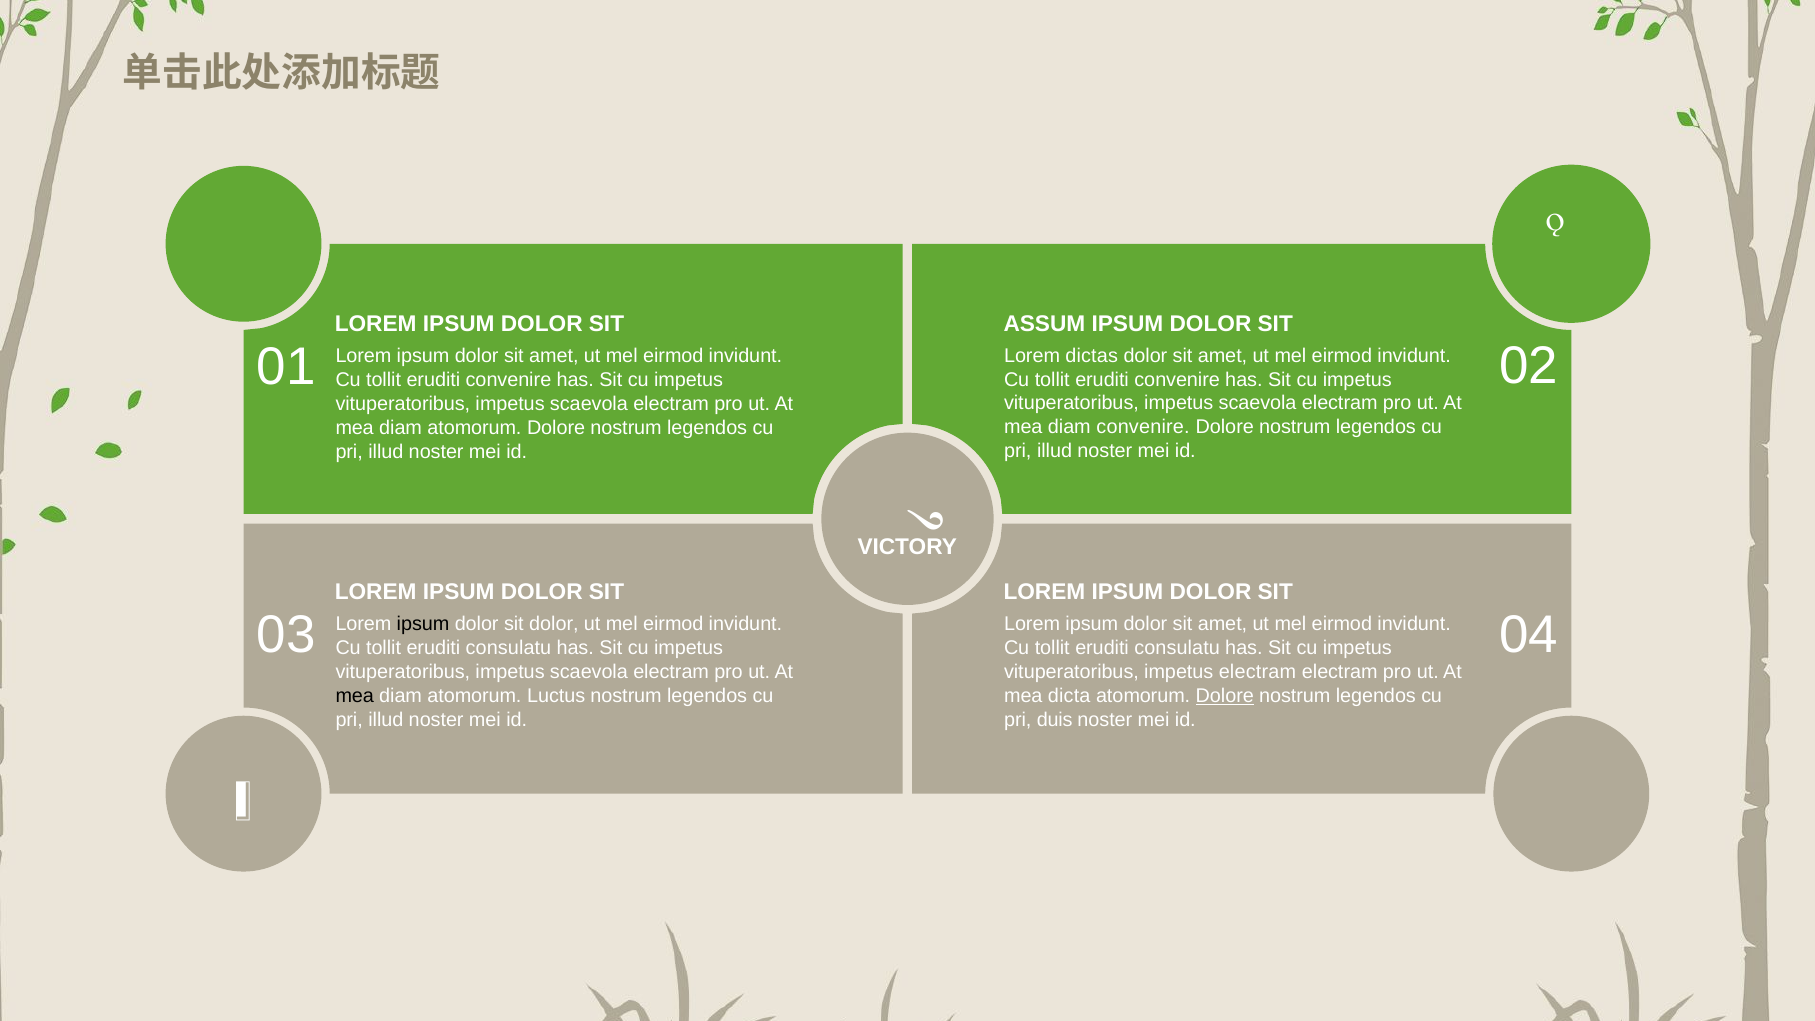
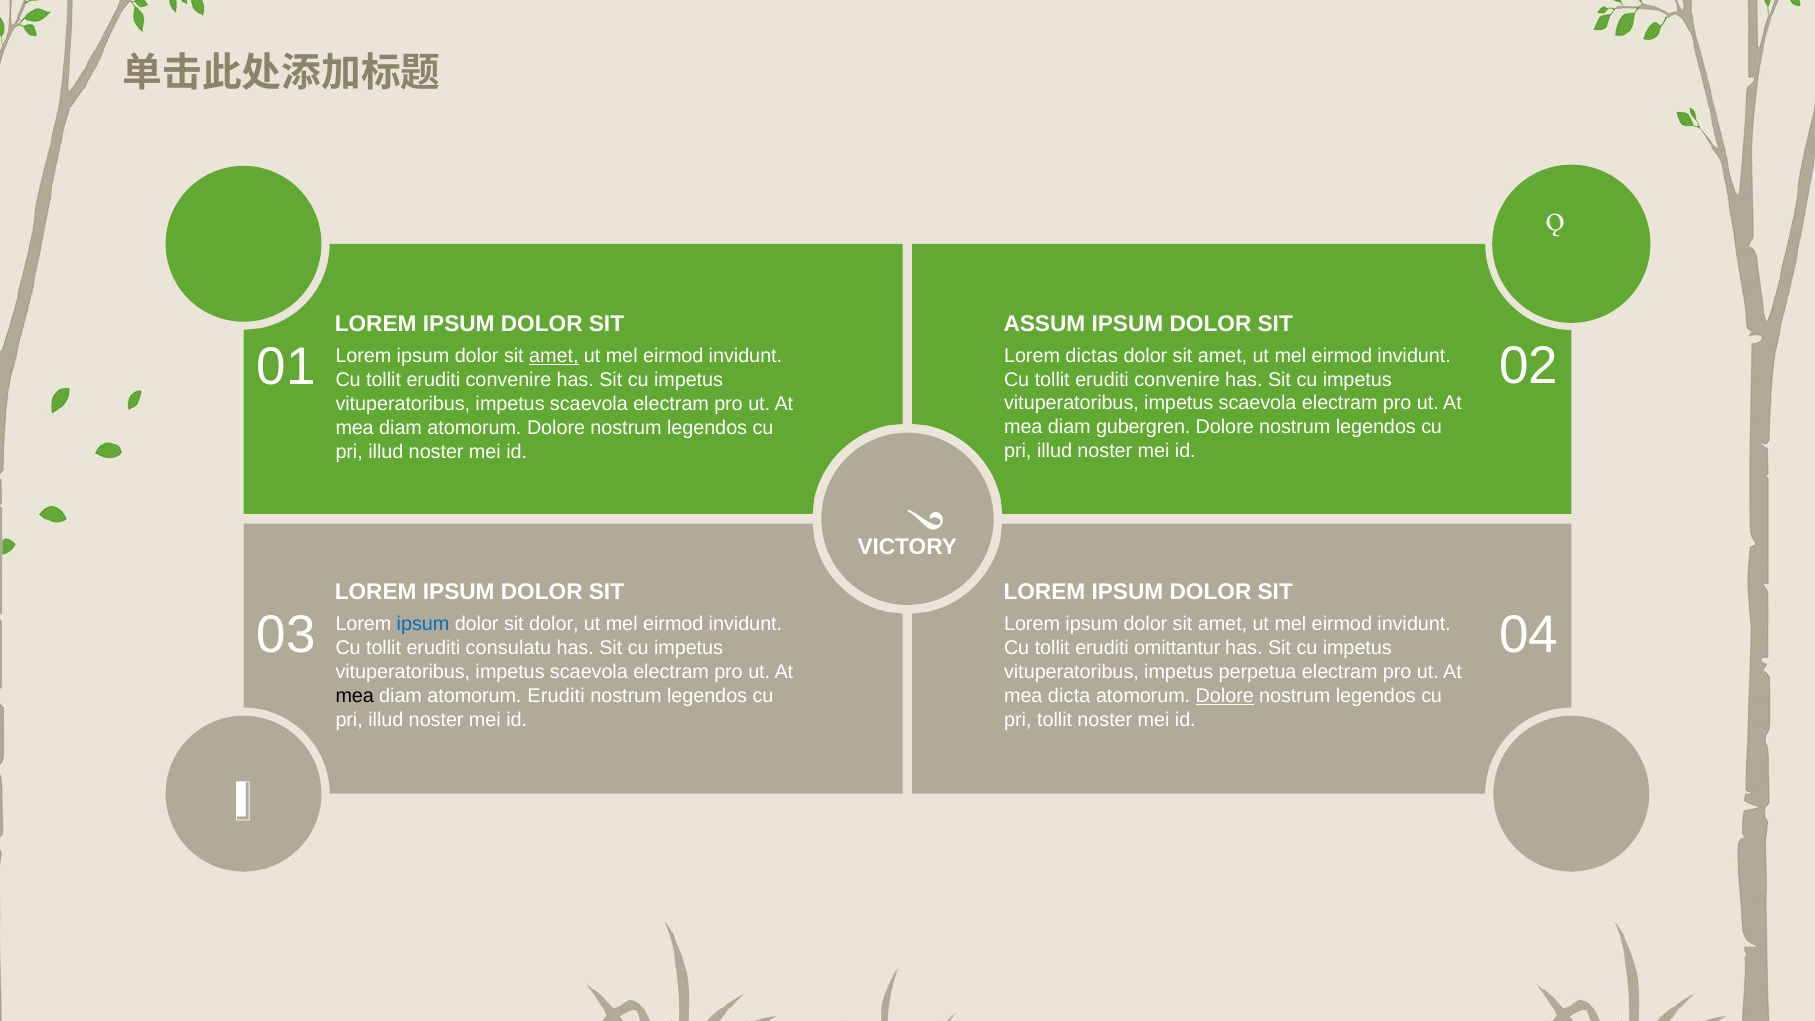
amet at (554, 356) underline: none -> present
diam convenire: convenire -> gubergren
ipsum at (423, 624) colour: black -> blue
consulatu at (1177, 648): consulatu -> omittantur
impetus electram: electram -> perpetua
atomorum Luctus: Luctus -> Eruditi
pri duis: duis -> tollit
